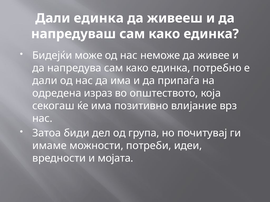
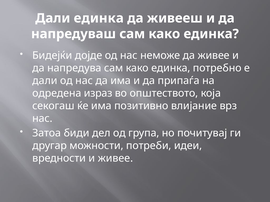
може: може -> дојде
имаме: имаме -> другар
и мојата: мојата -> живее
